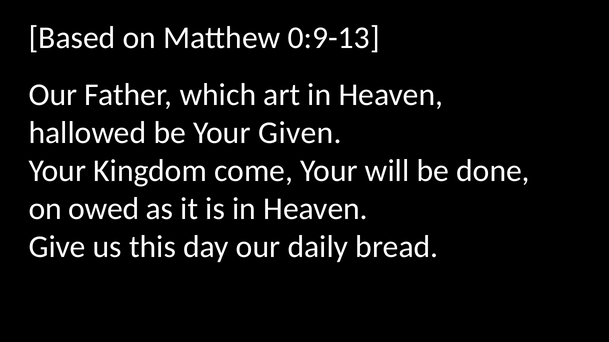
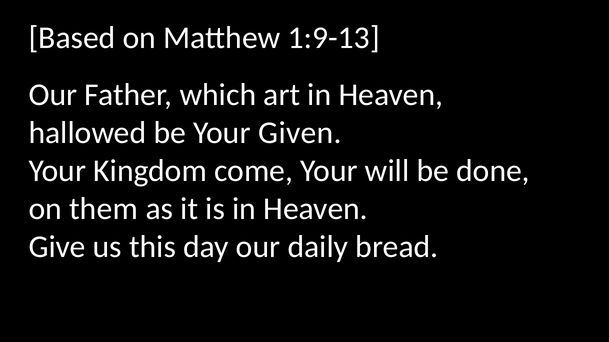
0:9-13: 0:9-13 -> 1:9-13
owed: owed -> them
